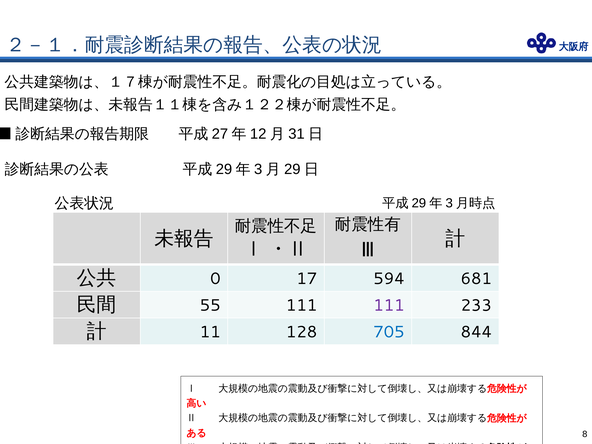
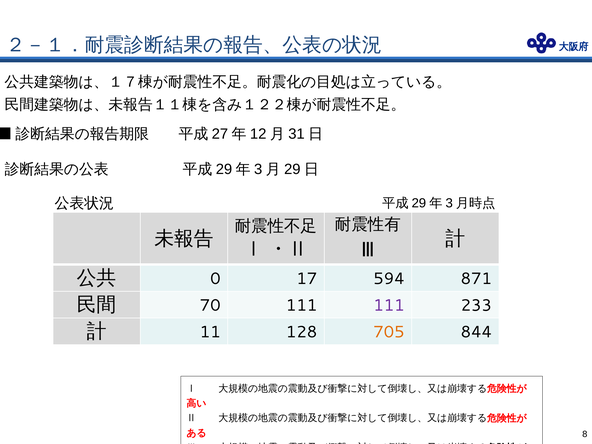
681: 681 -> 871
55: 55 -> 70
705 colour: blue -> orange
